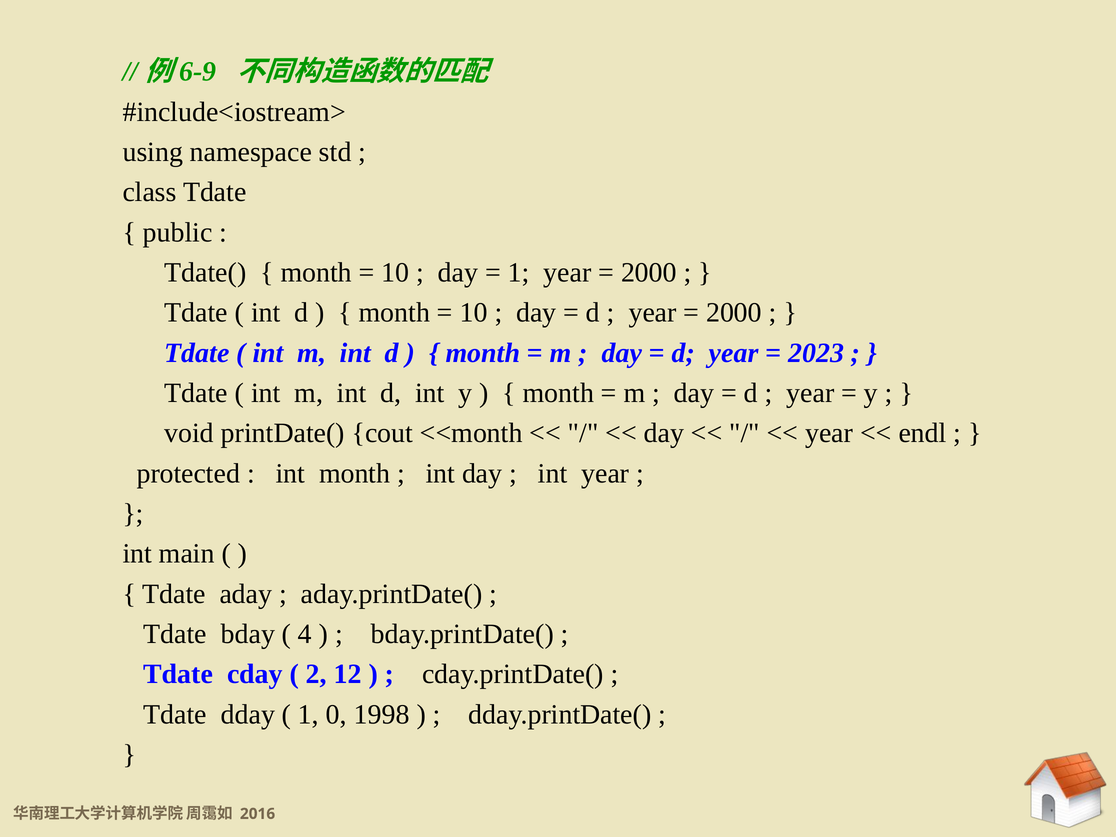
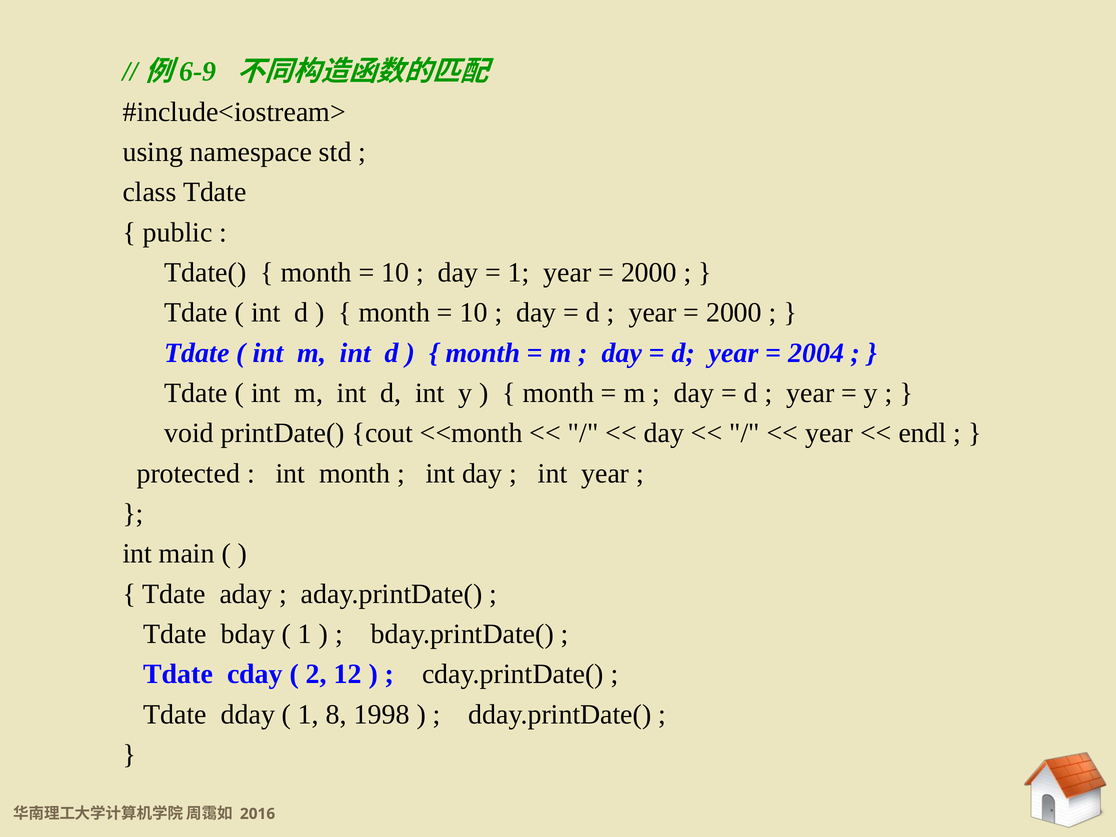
2023: 2023 -> 2004
4 at (305, 634): 4 -> 1
0: 0 -> 8
